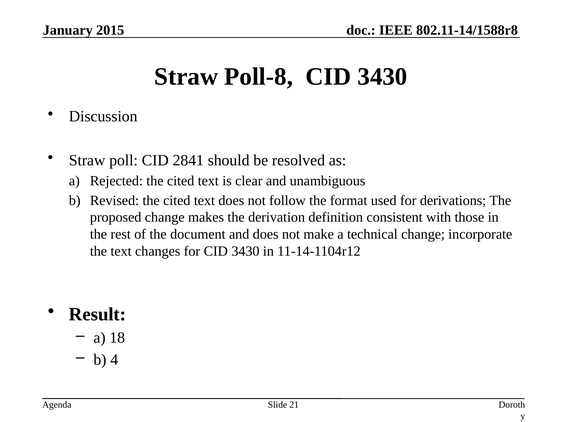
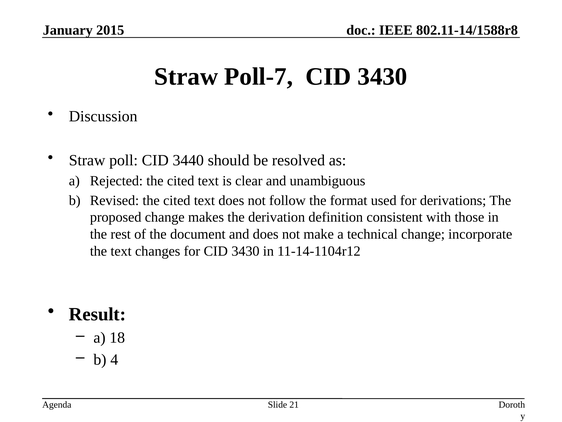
Poll-8: Poll-8 -> Poll-7
2841: 2841 -> 3440
